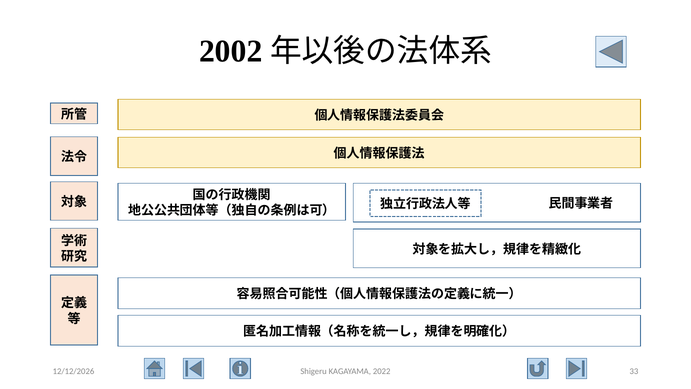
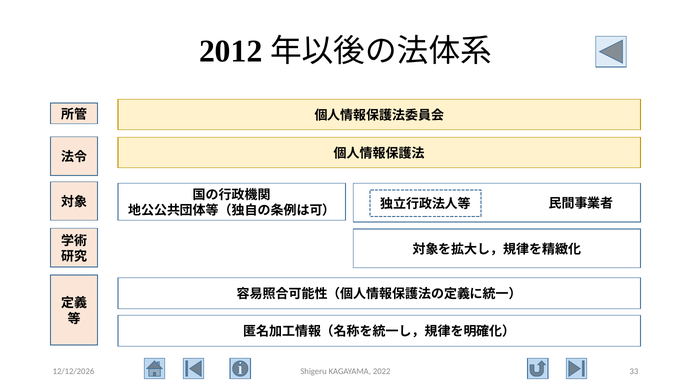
2002: 2002 -> 2012
